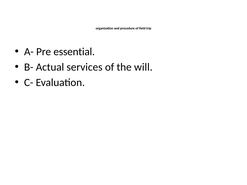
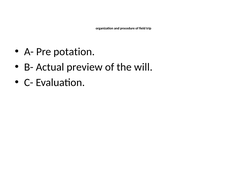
essential: essential -> potation
services: services -> preview
